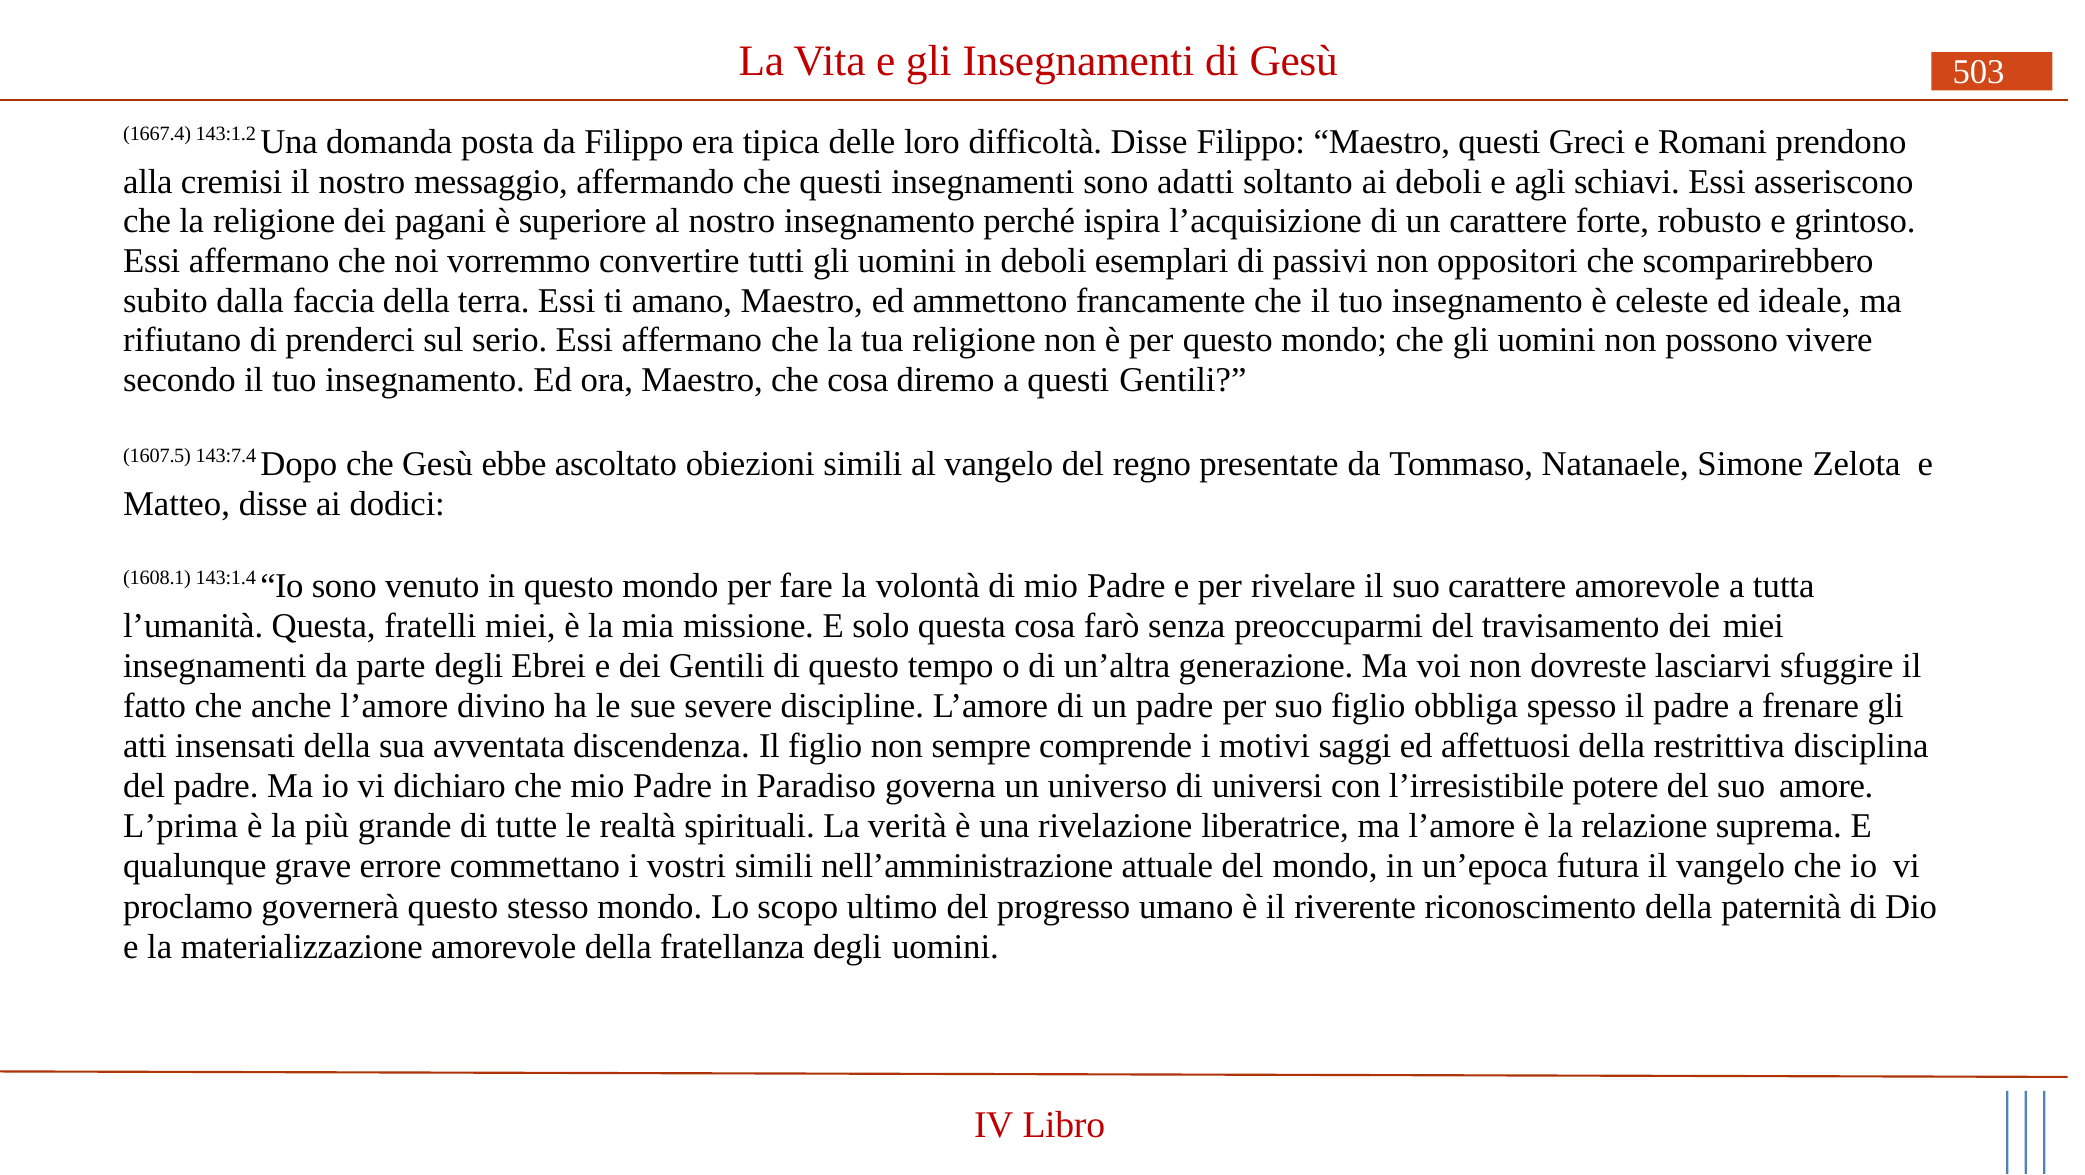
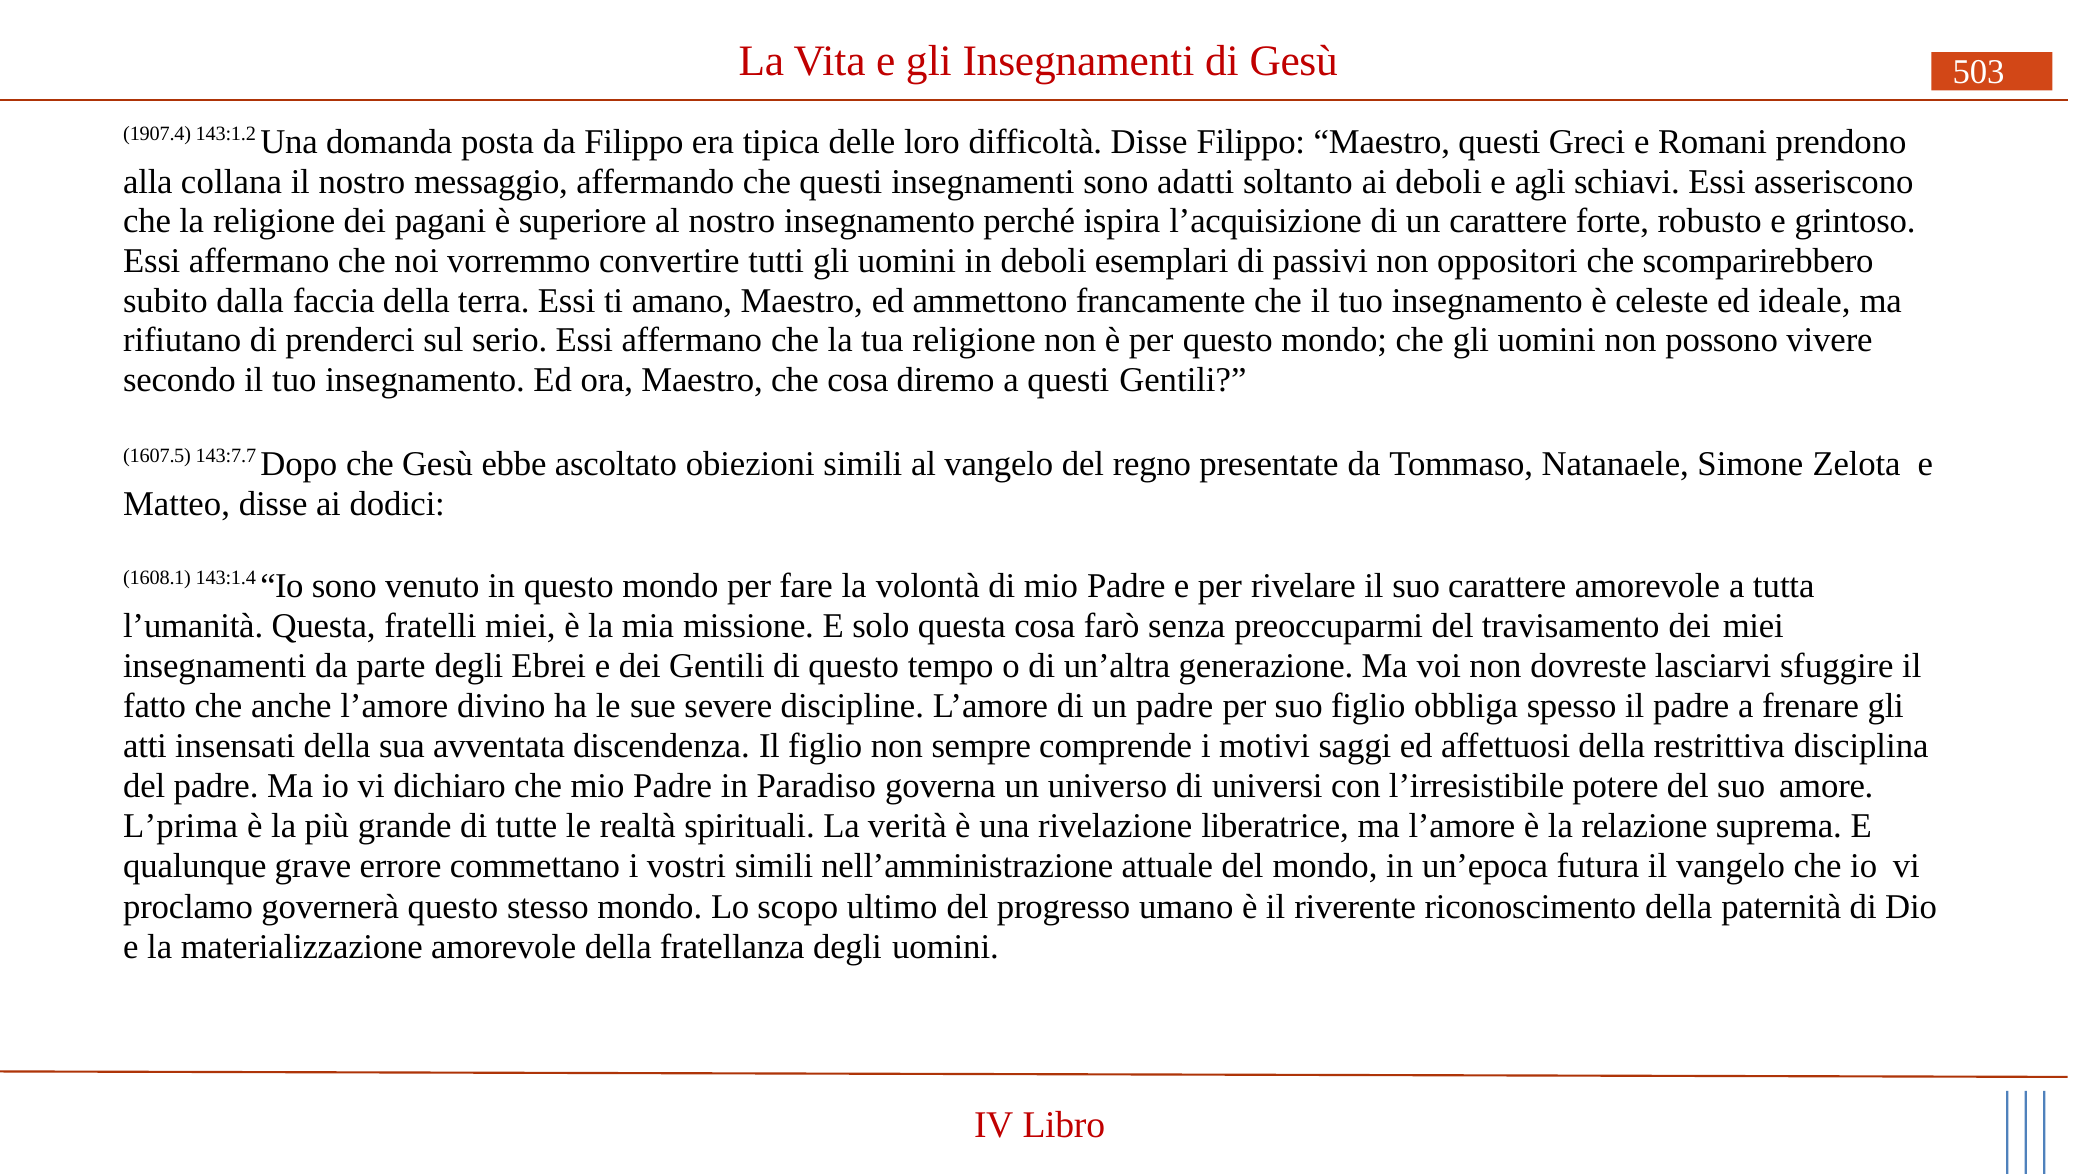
1667.4: 1667.4 -> 1907.4
cremisi: cremisi -> collana
143:7.4: 143:7.4 -> 143:7.7
